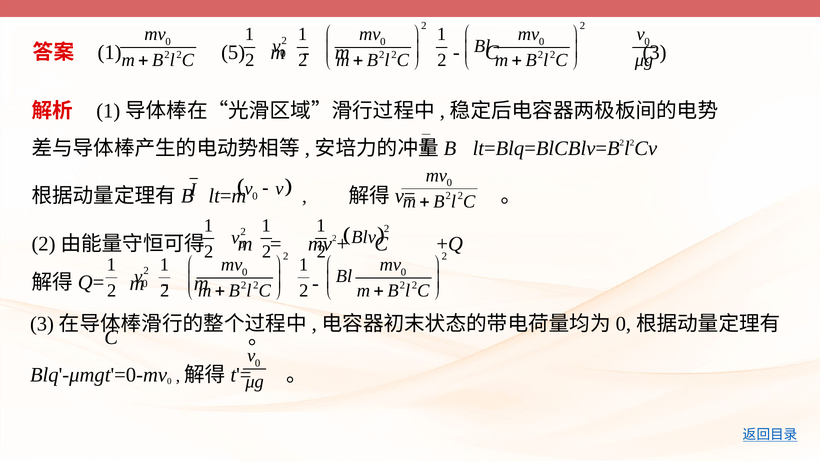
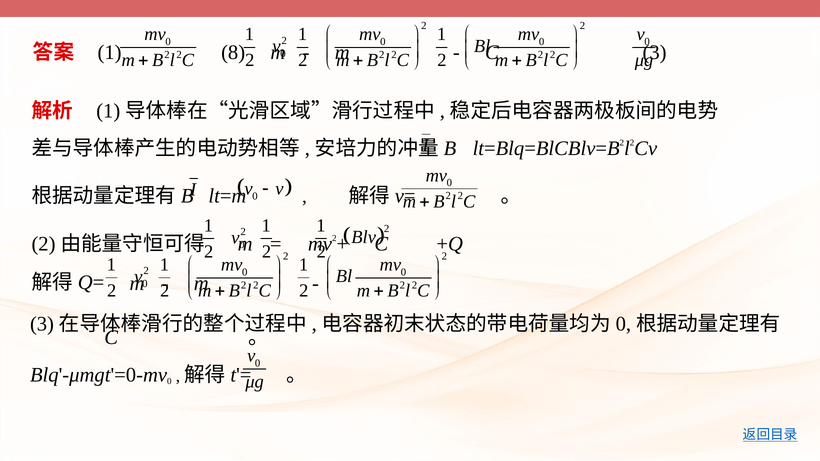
5: 5 -> 8
